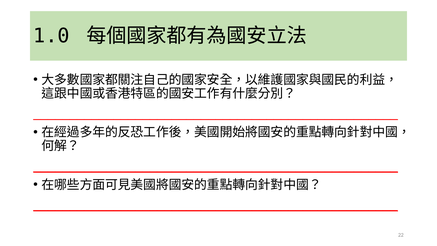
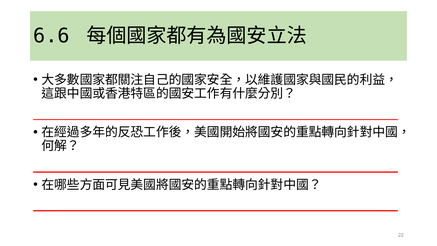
1.0: 1.0 -> 6.6
